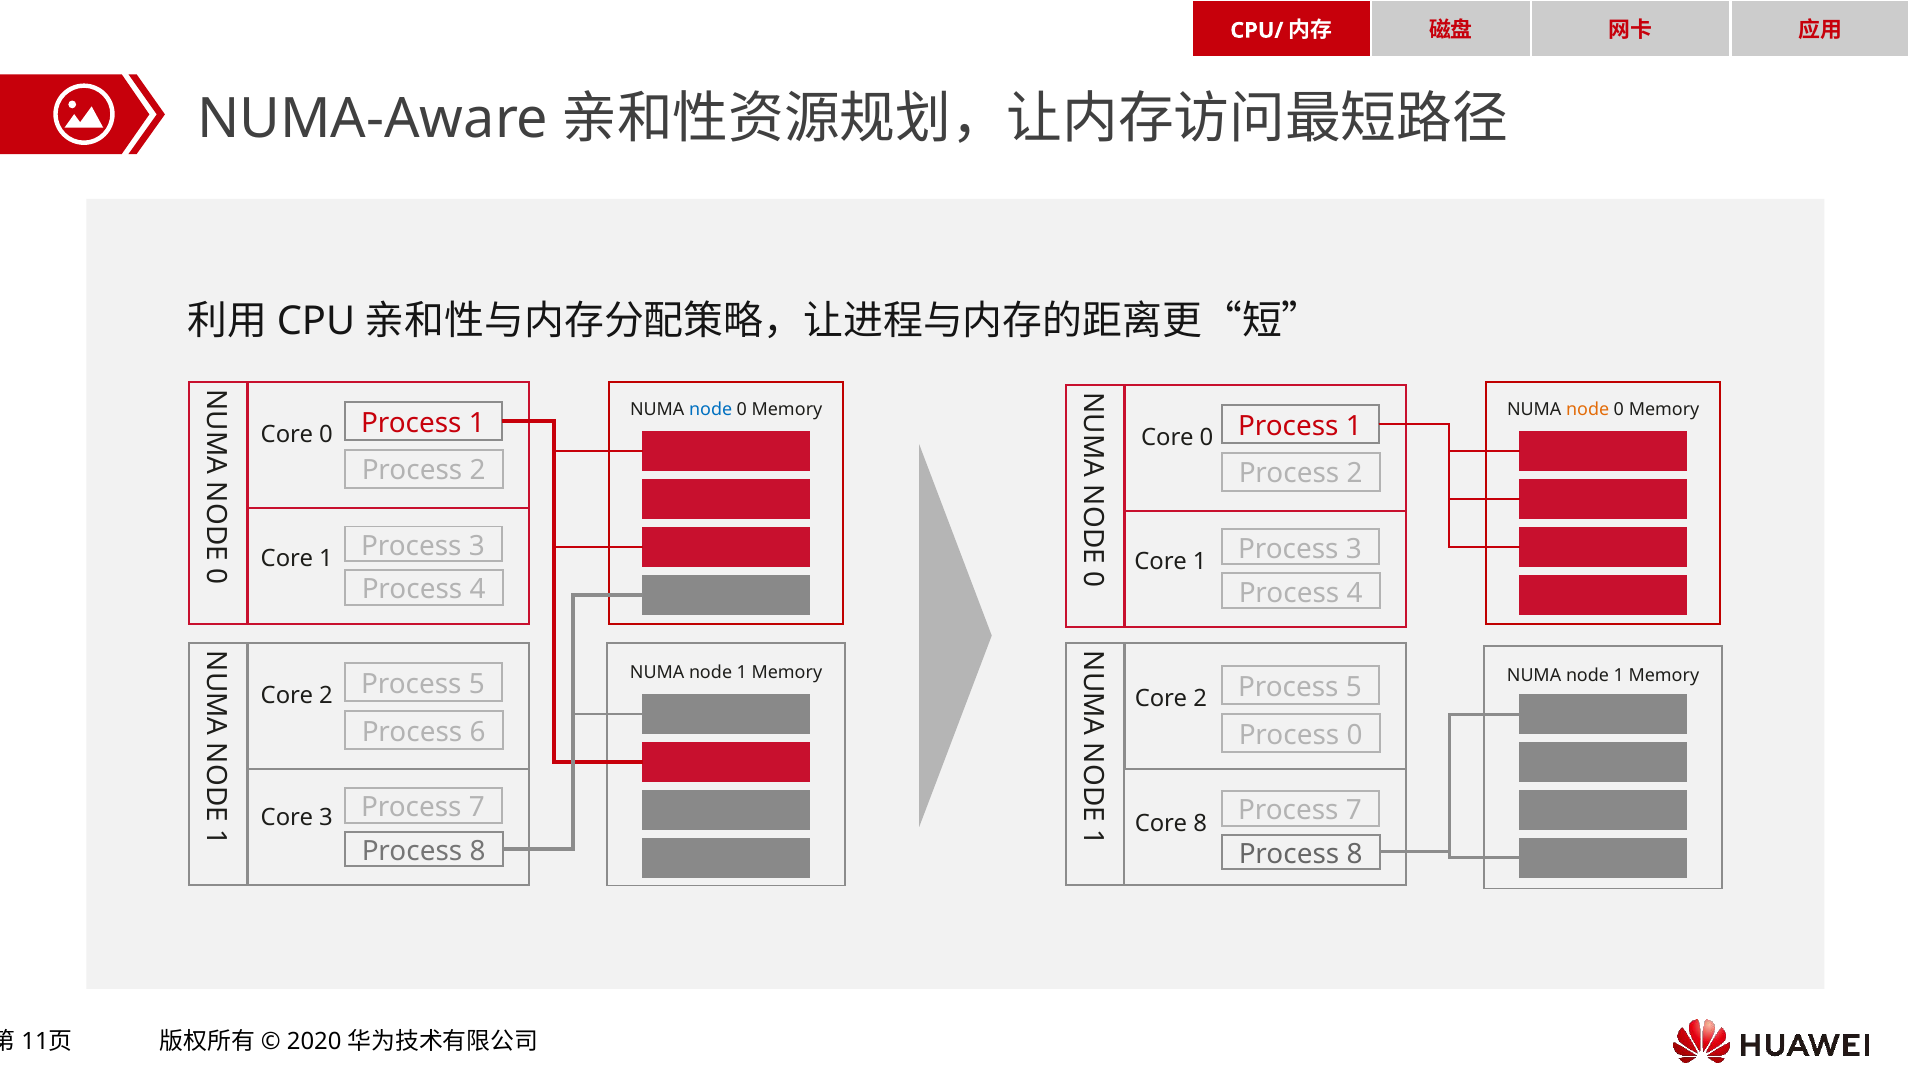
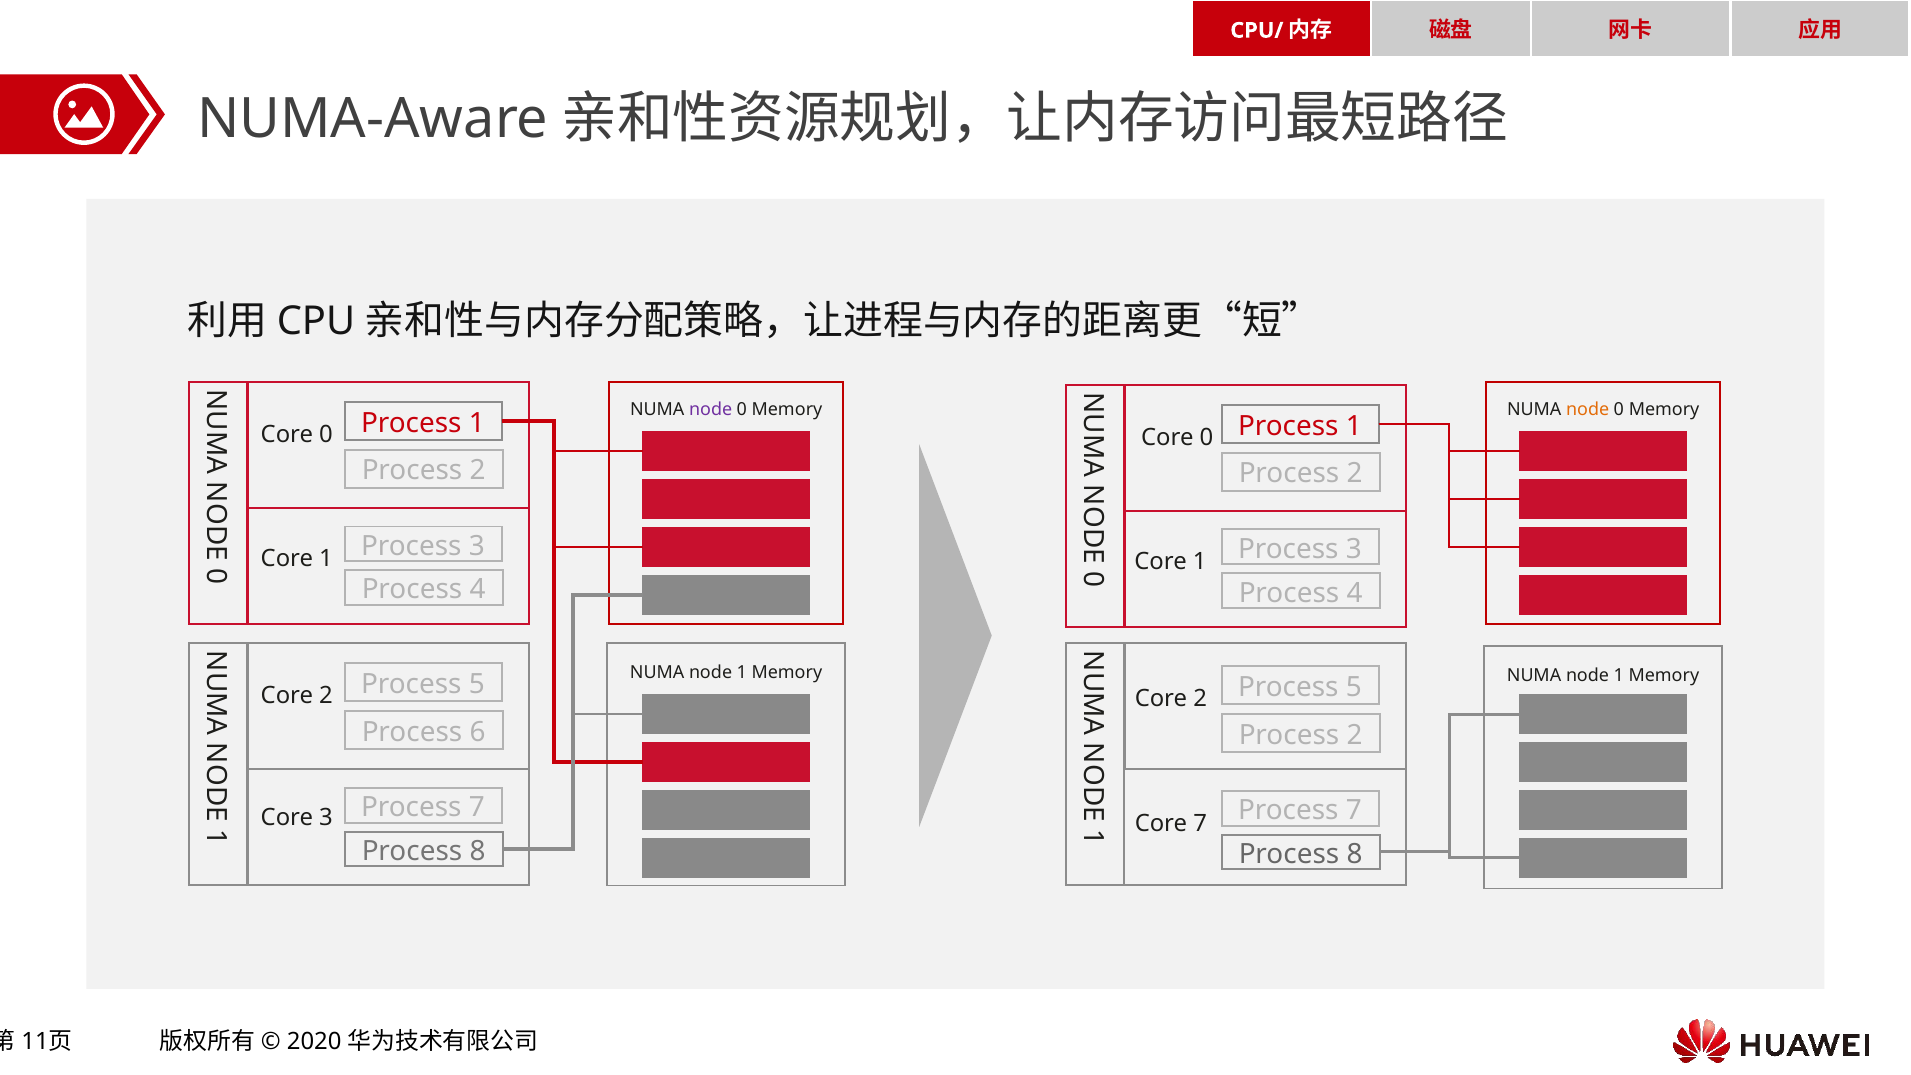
node at (711, 410) colour: blue -> purple
0 at (1355, 735): 0 -> 2
Core 8: 8 -> 7
